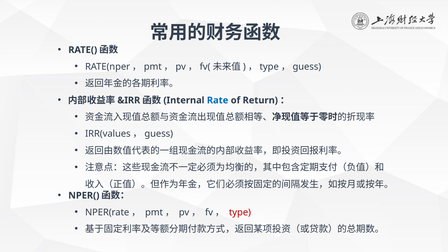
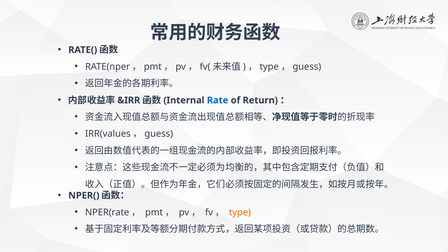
type at (240, 212) colour: red -> orange
